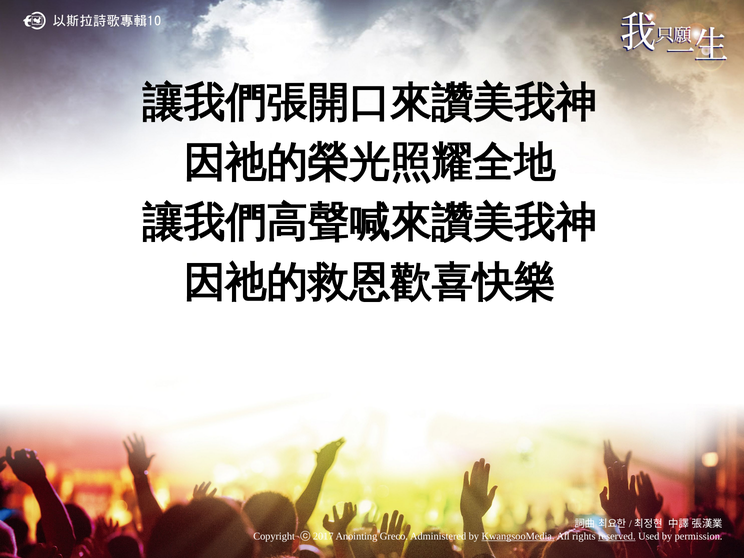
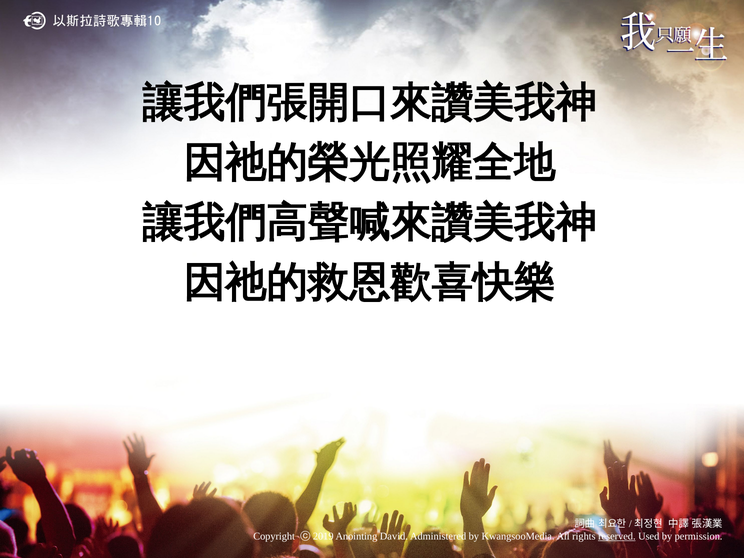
2017: 2017 -> 2019
Greco: Greco -> David
KwangsooMedia underline: present -> none
